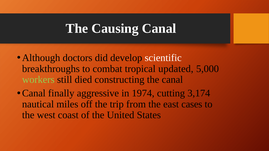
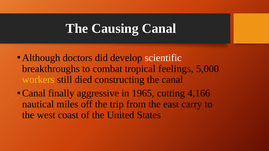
updated: updated -> feelings
workers colour: light green -> yellow
1974: 1974 -> 1965
3,174: 3,174 -> 4,166
cases: cases -> carry
